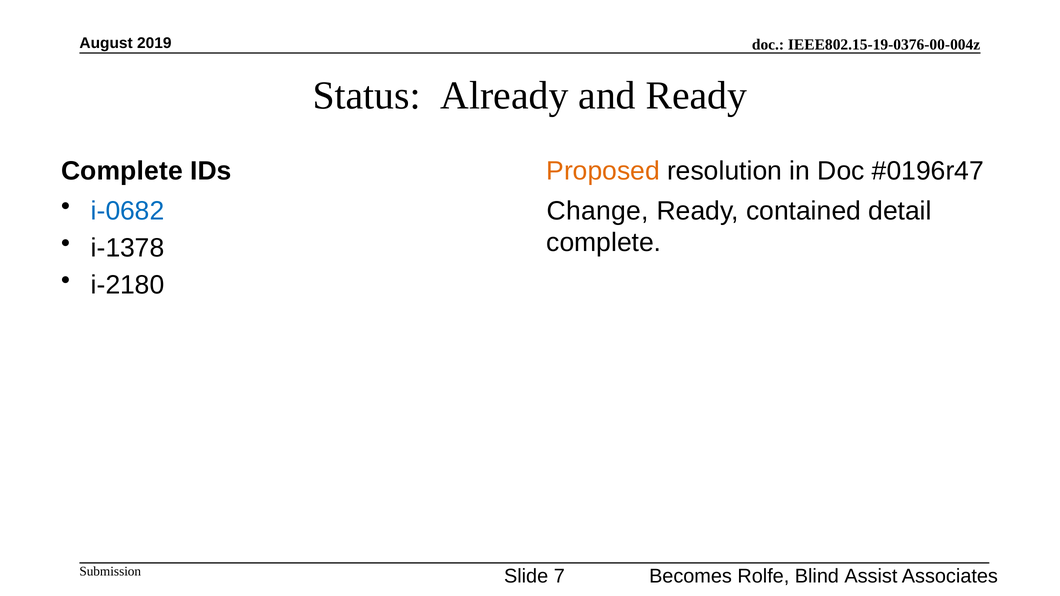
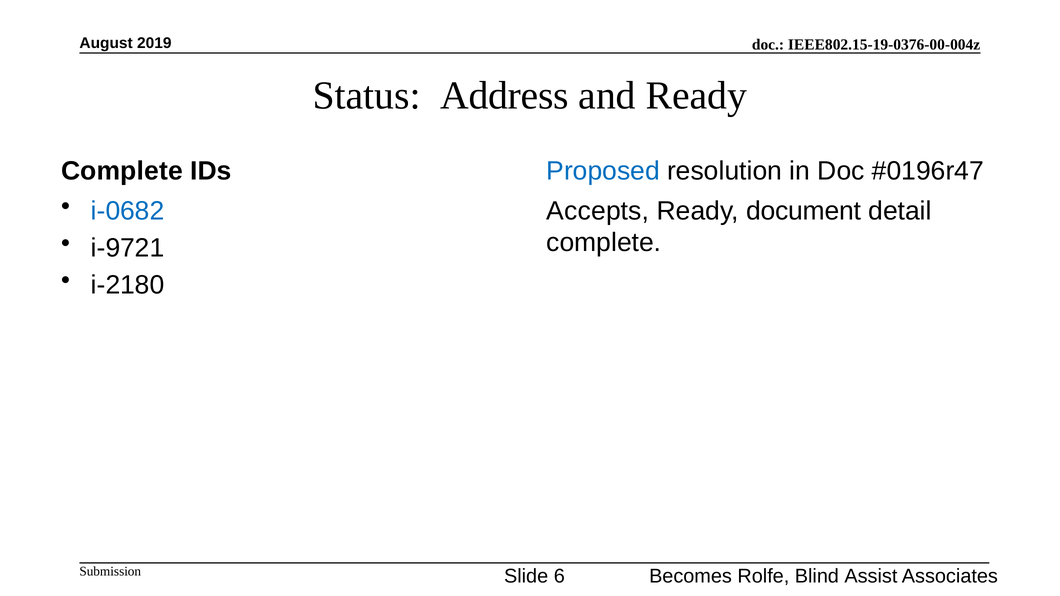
Already: Already -> Address
Proposed colour: orange -> blue
Change: Change -> Accepts
contained: contained -> document
i-1378: i-1378 -> i-9721
7: 7 -> 6
